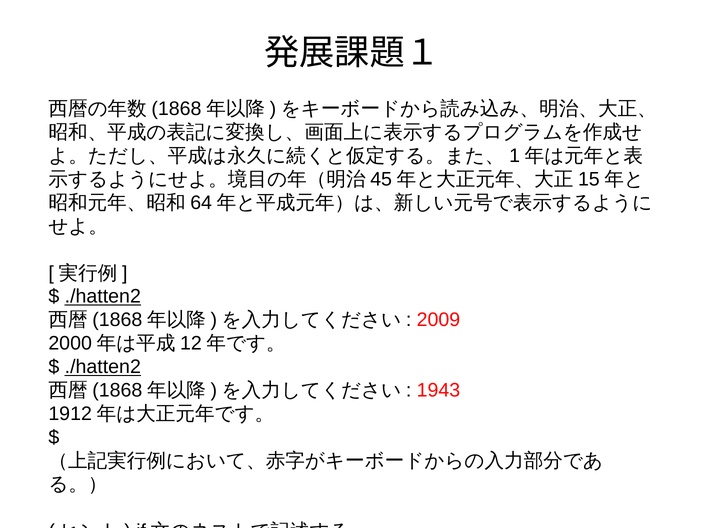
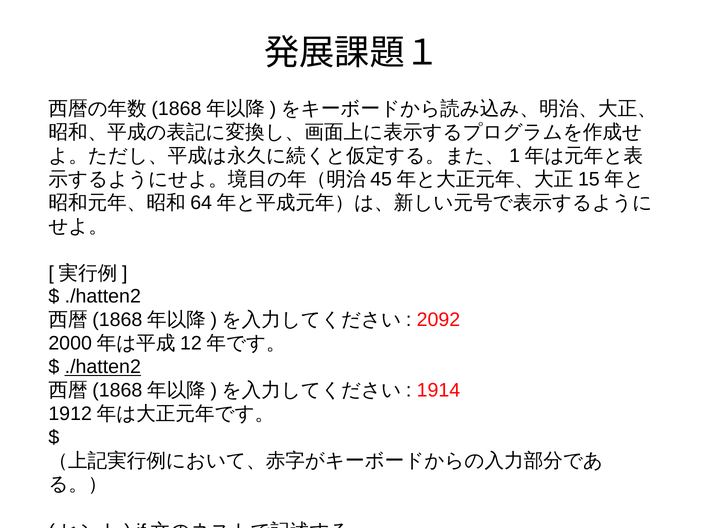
./hatten2 at (103, 297) underline: present -> none
2009: 2009 -> 2092
1943: 1943 -> 1914
